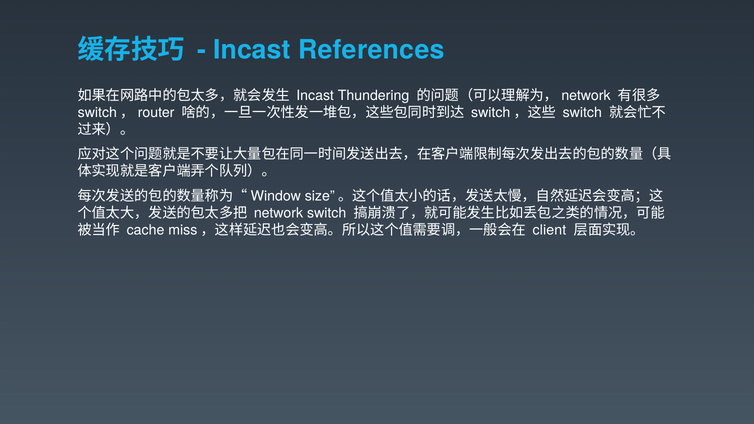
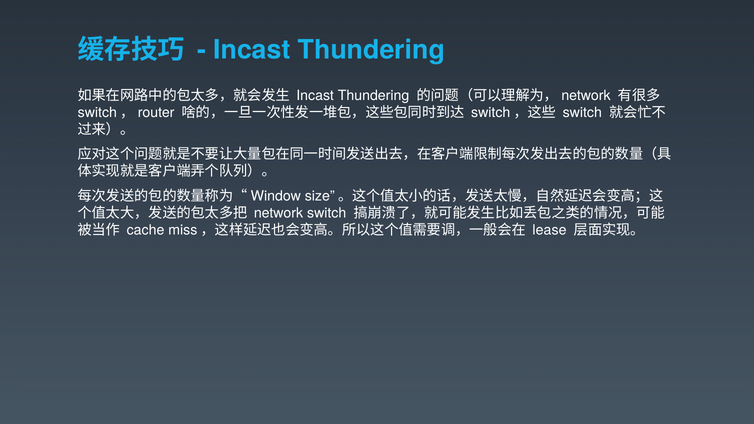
References at (371, 50): References -> Thundering
client: client -> lease
